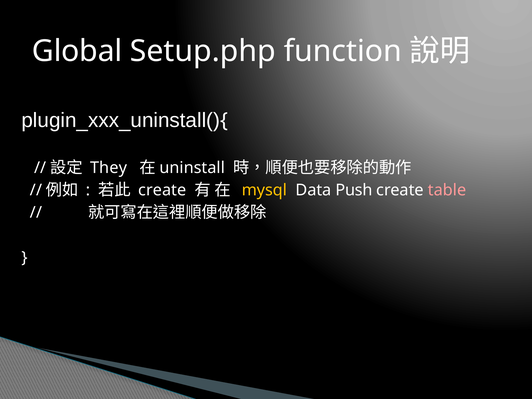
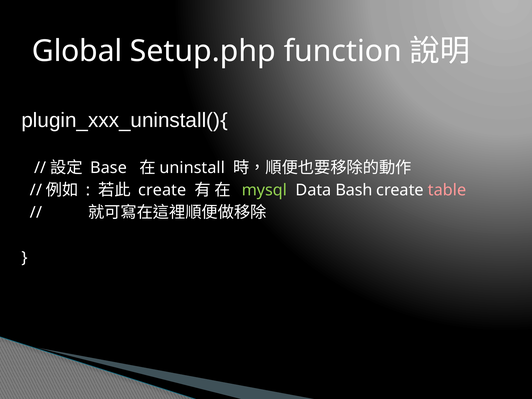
They: They -> Base
mysql colour: yellow -> light green
Push: Push -> Bash
